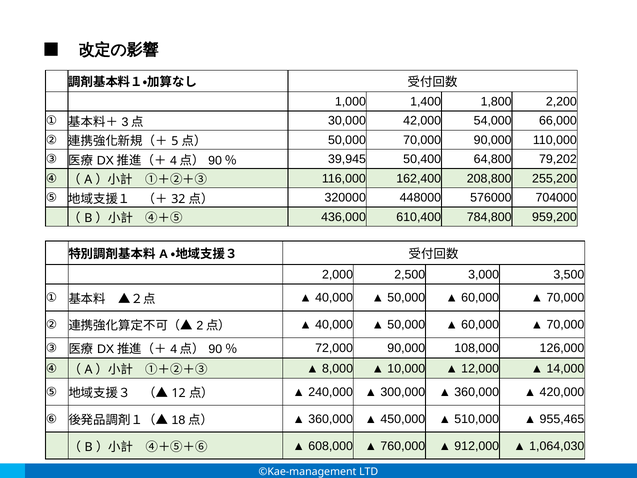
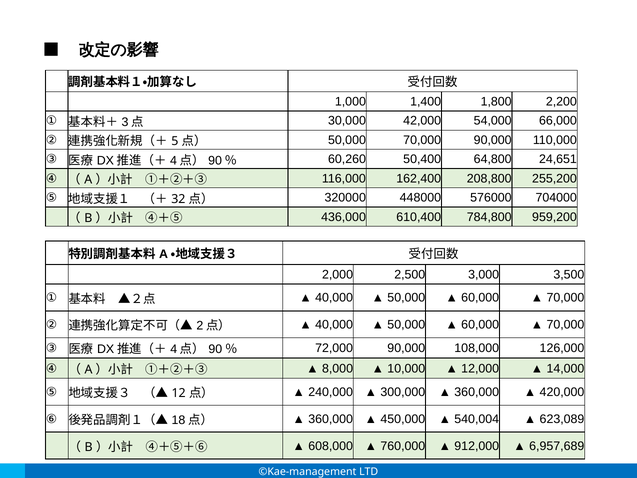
39,945: 39,945 -> 60,260
79,202: 79,202 -> 24,651
510,000: 510,000 -> 540,004
955,465: 955,465 -> 623,089
1,064,030: 1,064,030 -> 6,957,689
